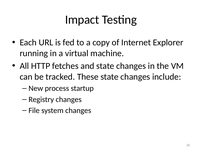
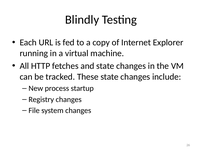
Impact: Impact -> Blindly
